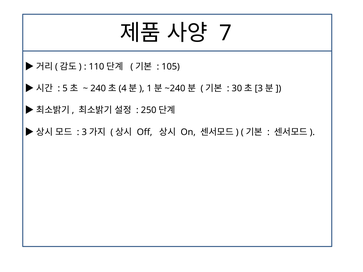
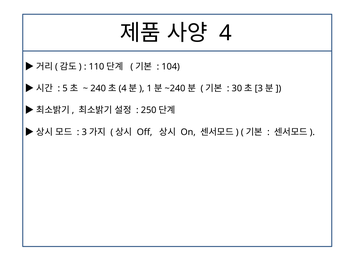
7: 7 -> 4
105: 105 -> 104
